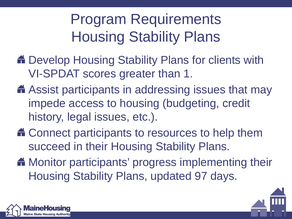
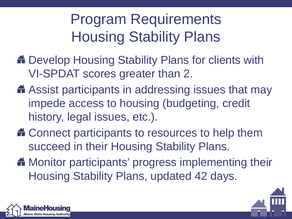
1: 1 -> 2
97: 97 -> 42
